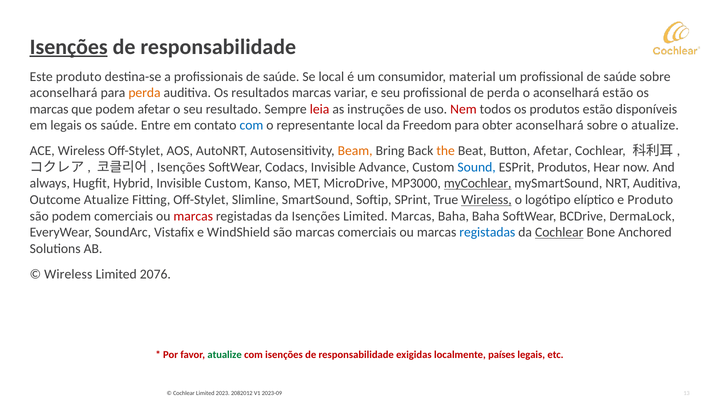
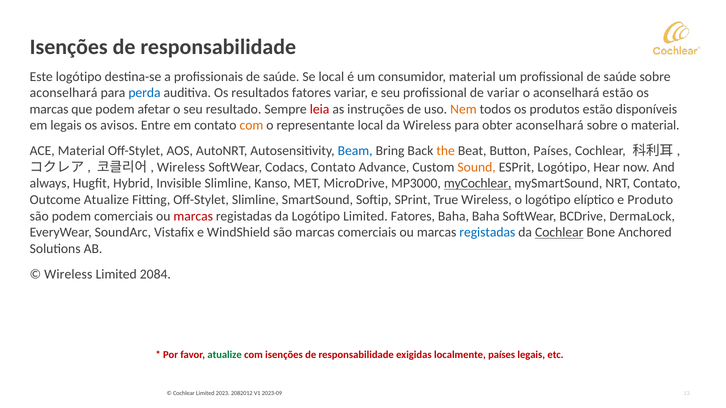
Isenções at (69, 47) underline: present -> none
Este produto: produto -> logótipo
perda at (144, 93) colour: orange -> blue
resultados marcas: marcas -> fatores
de perda: perda -> variar
Nem colour: red -> orange
os saúde: saúde -> avisos
com at (251, 126) colour: blue -> orange
da Freedom: Freedom -> Wireless
o atualize: atualize -> material
ACE Wireless: Wireless -> Material
Beam colour: orange -> blue
Button Afetar: Afetar -> Países
Isenções at (181, 167): Isenções -> Wireless
Codacs Invisible: Invisible -> Contato
Sound colour: blue -> orange
ESPrit Produtos: Produtos -> Logótipo
Invisible Custom: Custom -> Slimline
NRT Auditiva: Auditiva -> Contato
Wireless at (486, 200) underline: present -> none
da Isenções: Isenções -> Logótipo
Limited Marcas: Marcas -> Fatores
2076: 2076 -> 2084
